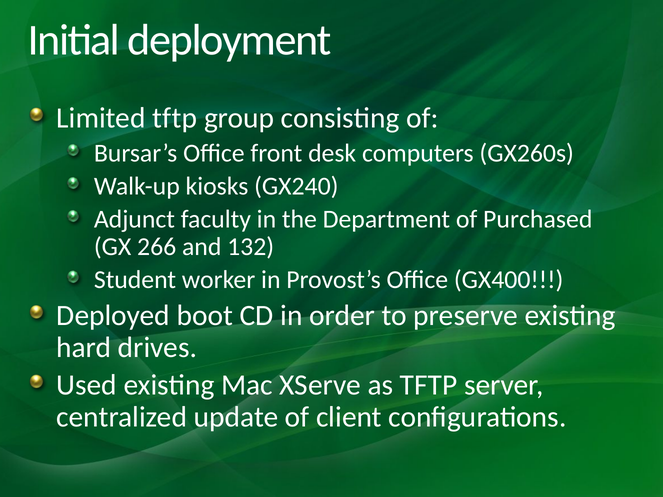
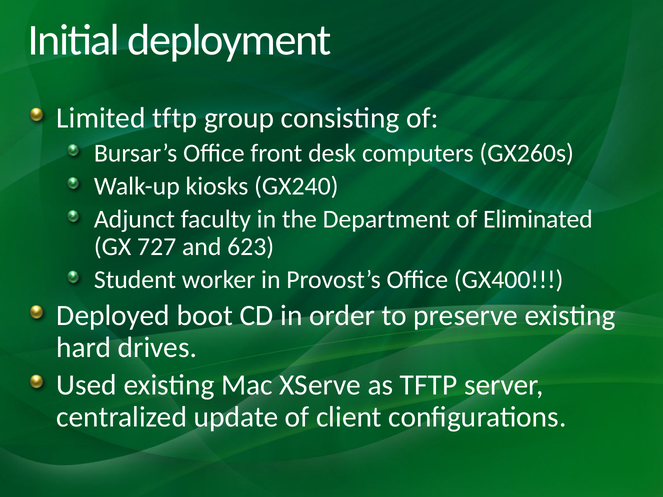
Purchased: Purchased -> Eliminated
266: 266 -> 727
132: 132 -> 623
